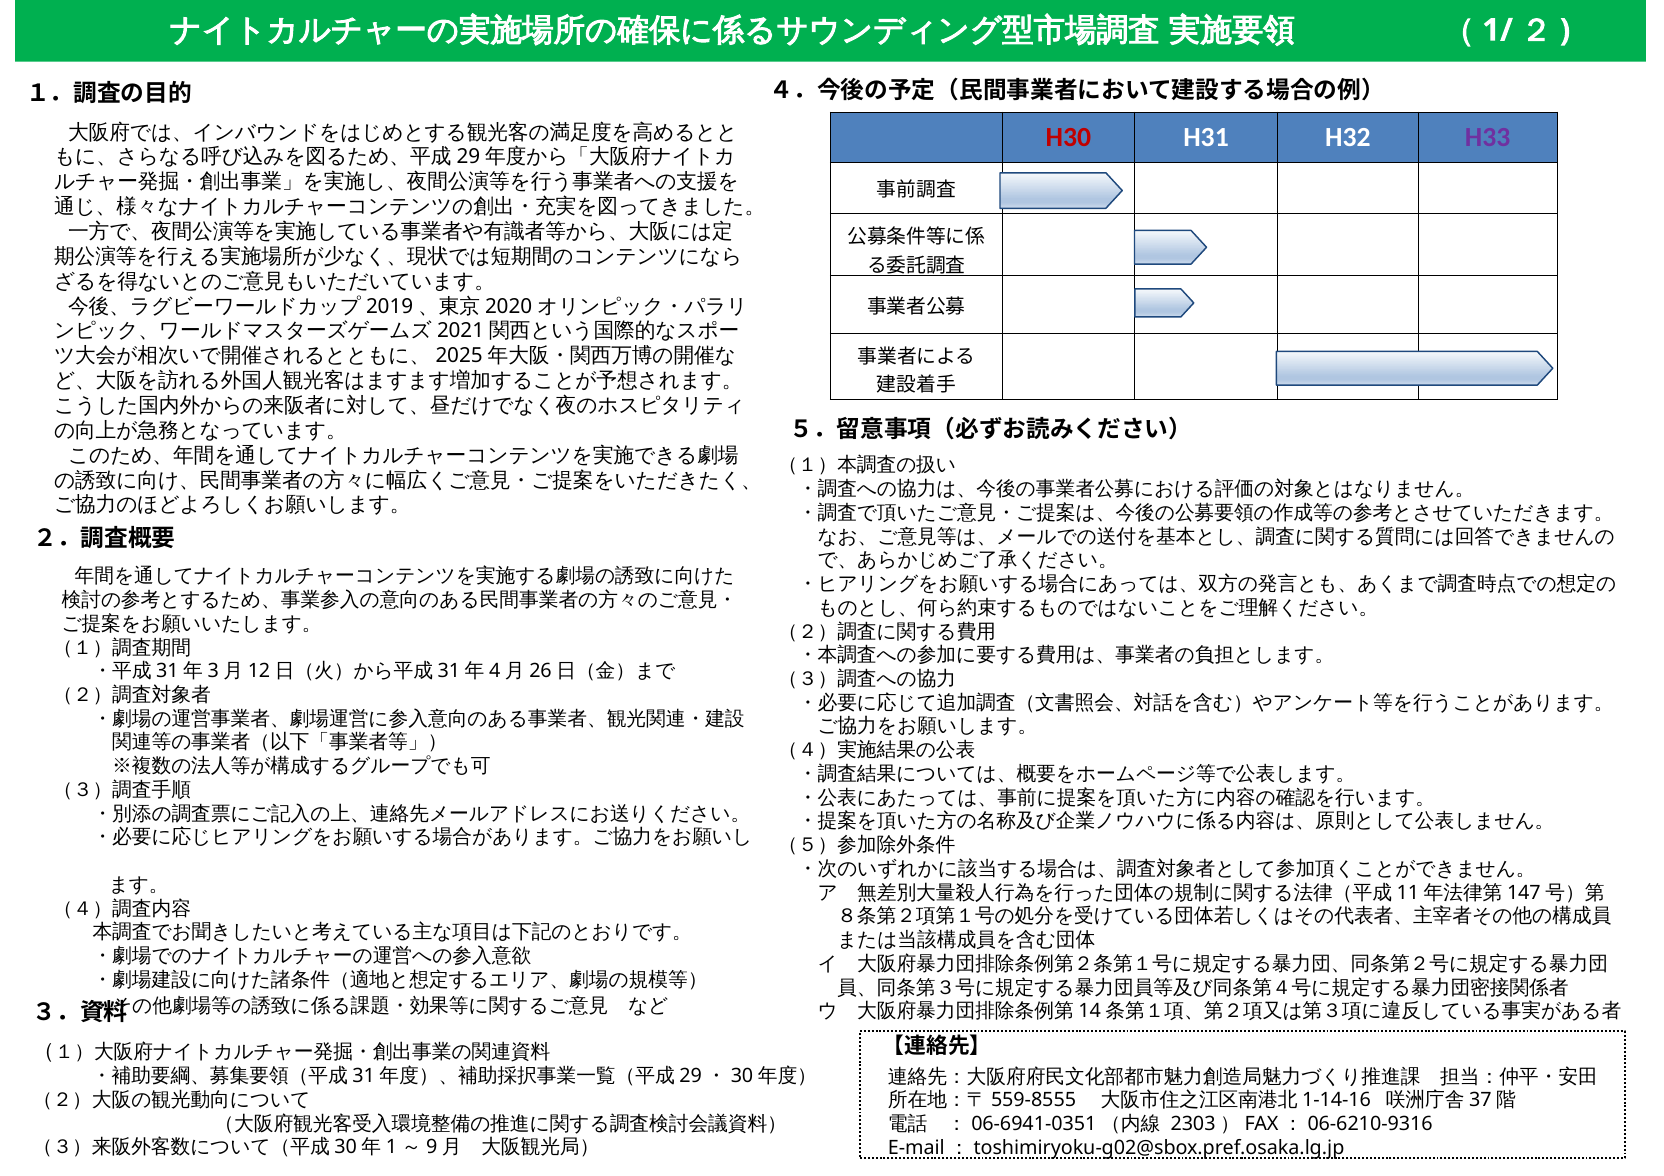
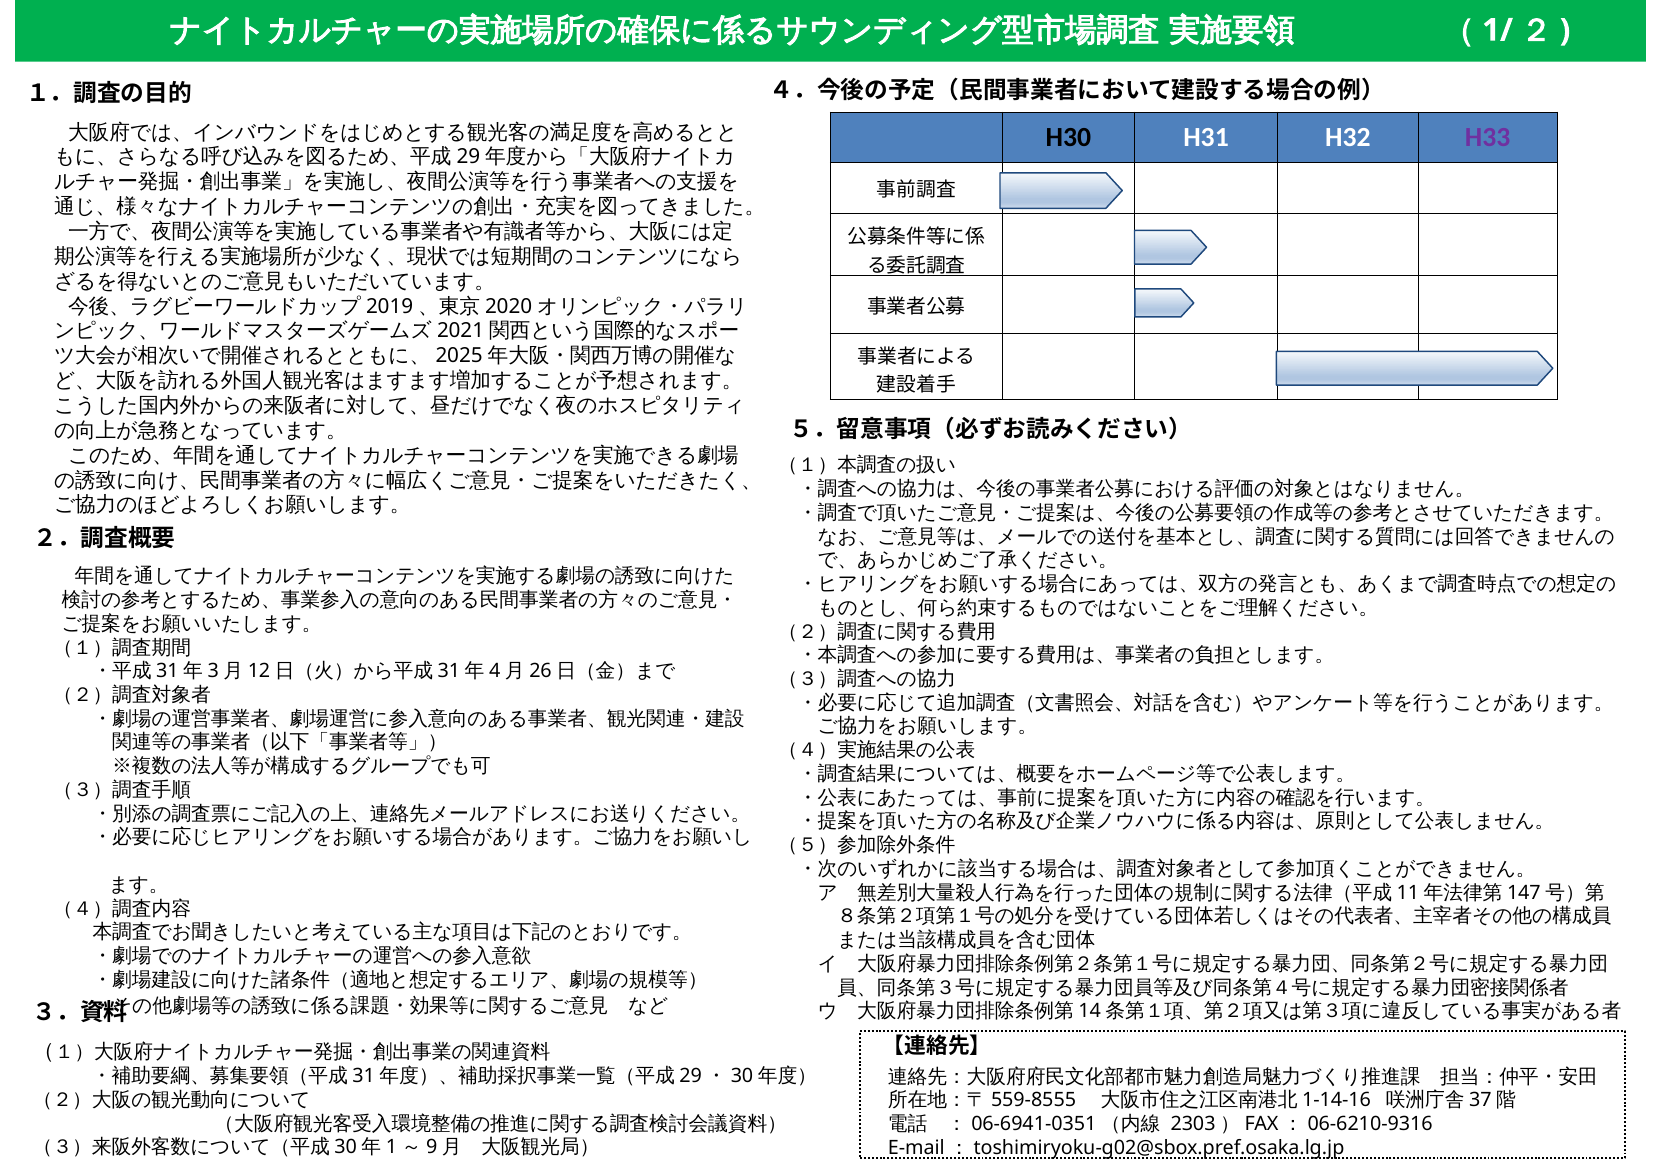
H30 colour: red -> black
